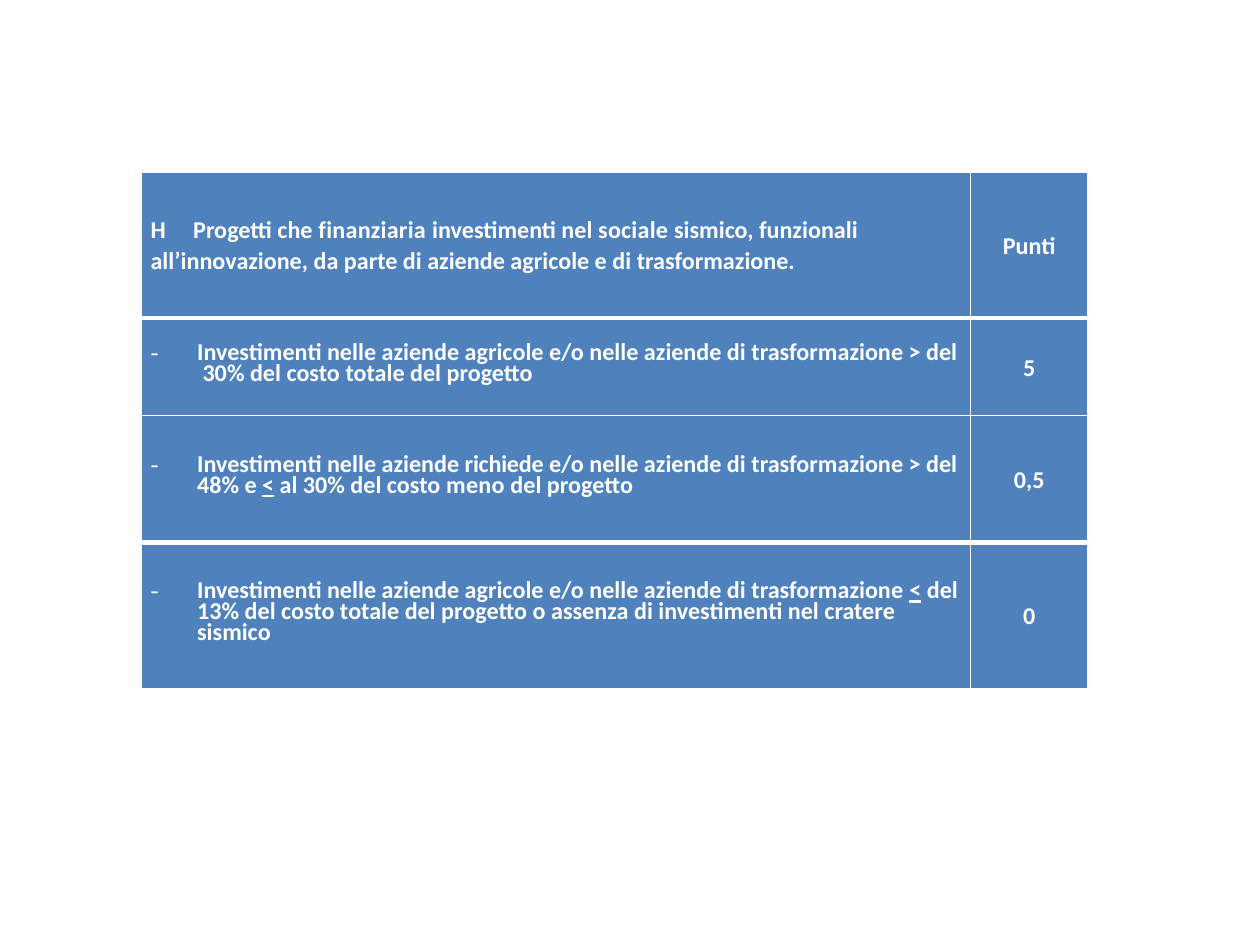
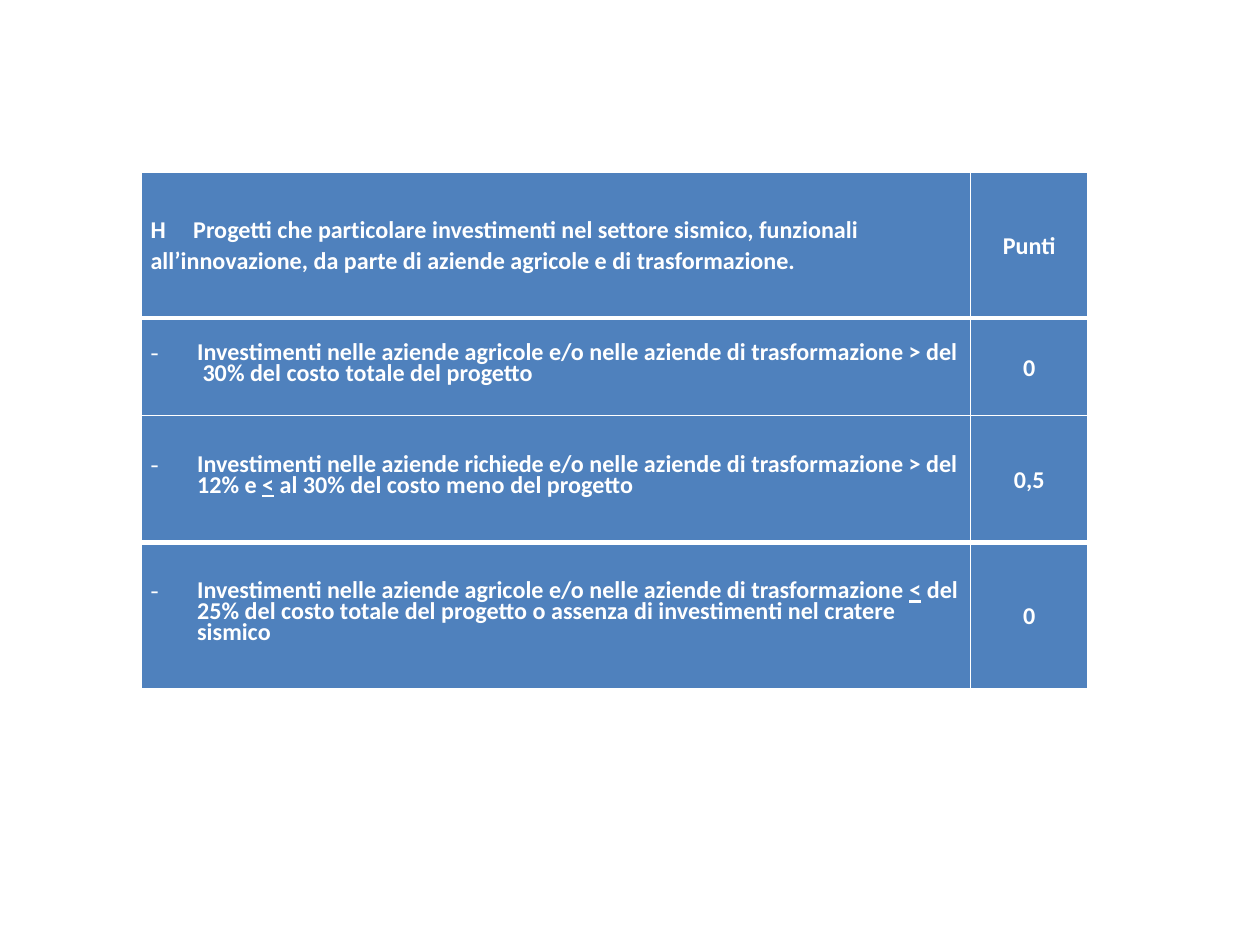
finanziaria: finanziaria -> particolare
sociale: sociale -> settore
progetto 5: 5 -> 0
48%: 48% -> 12%
13%: 13% -> 25%
